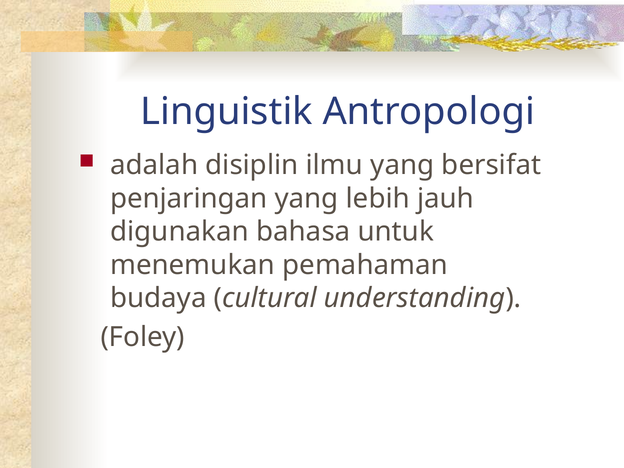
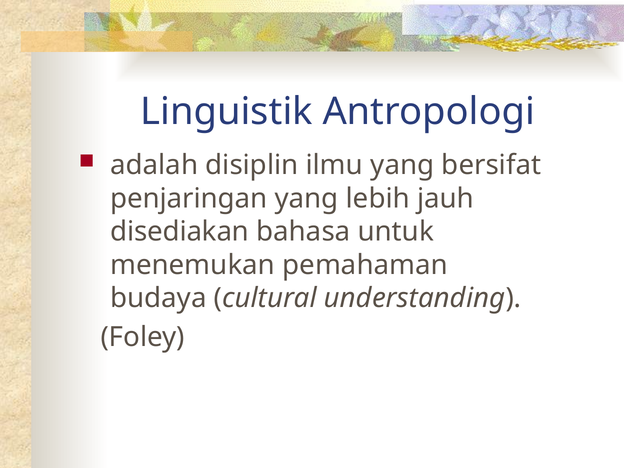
digunakan: digunakan -> disediakan
